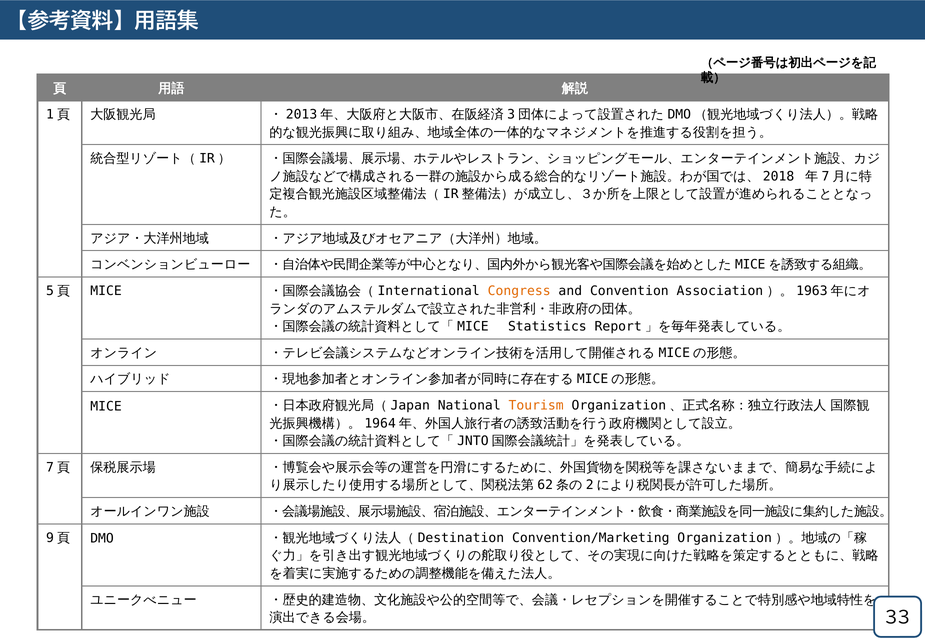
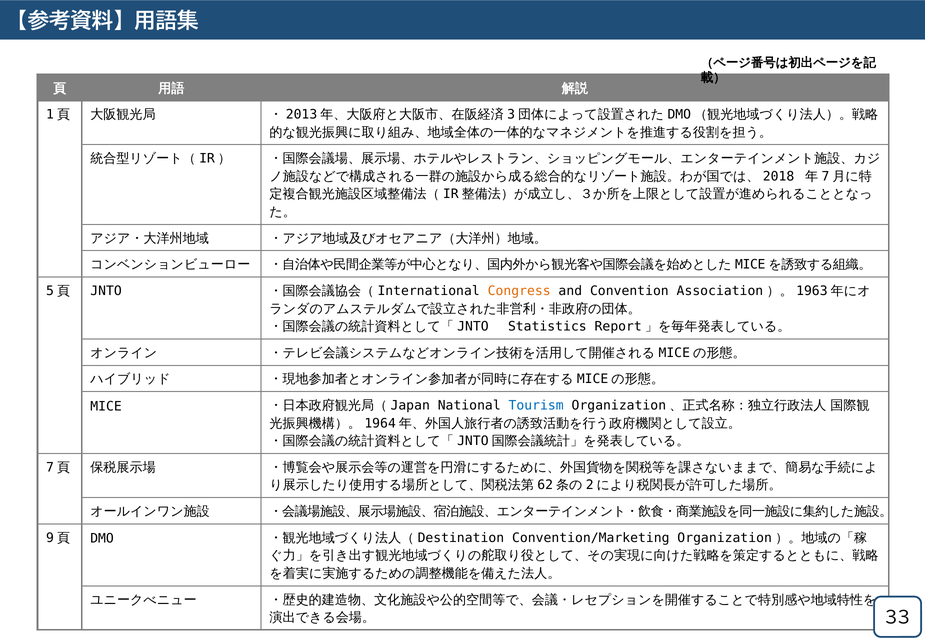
MICE at (106, 291): MICE -> JNTO
MICE at (473, 327): MICE -> JNTO
Tourism colour: orange -> blue
